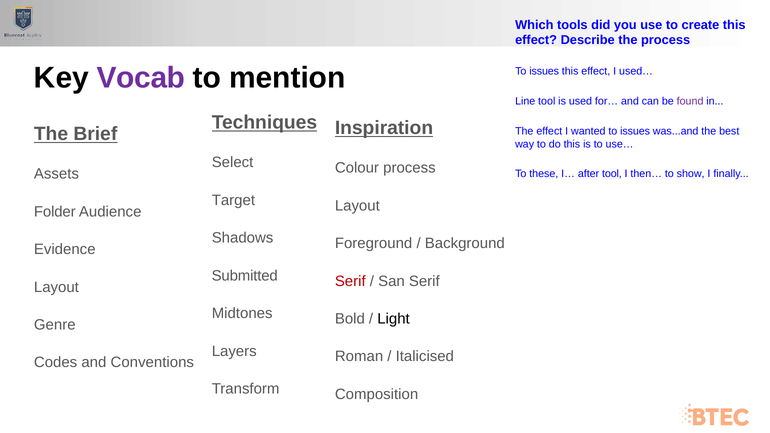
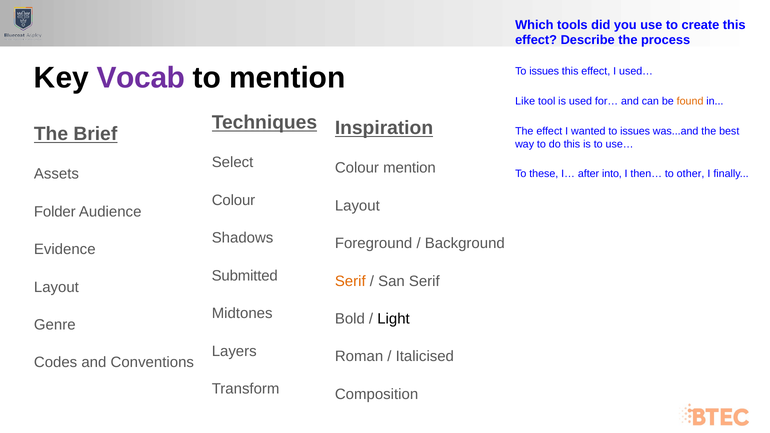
Line: Line -> Like
found colour: purple -> orange
Colour process: process -> mention
after tool: tool -> into
show: show -> other
Target at (233, 200): Target -> Colour
Serif at (350, 281) colour: red -> orange
